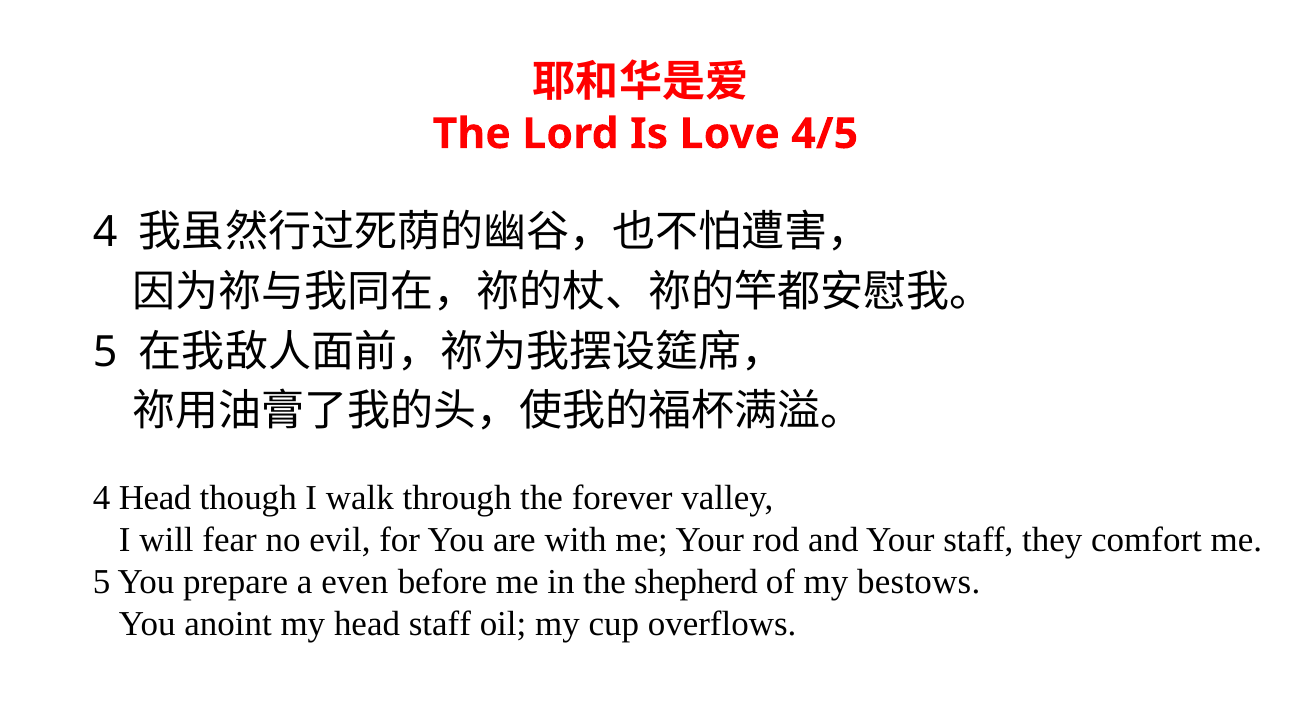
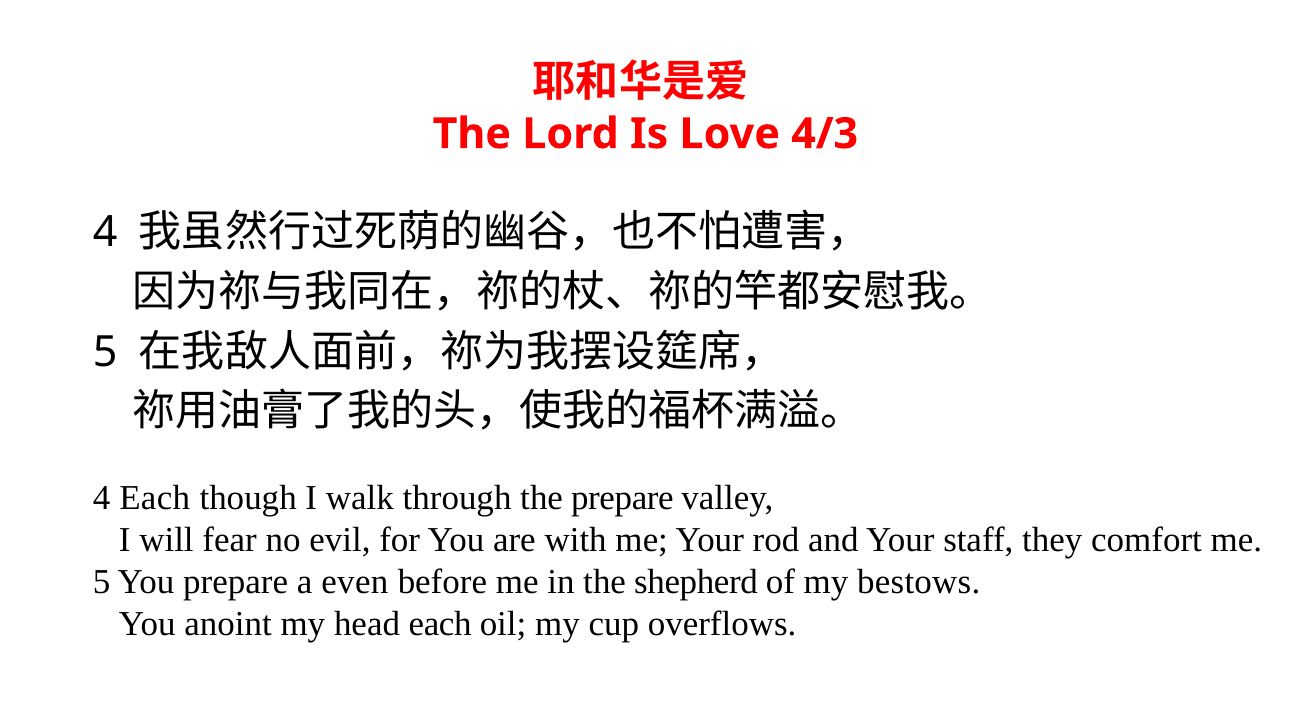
4/5: 4/5 -> 4/3
4 Head: Head -> Each
the forever: forever -> prepare
head staff: staff -> each
